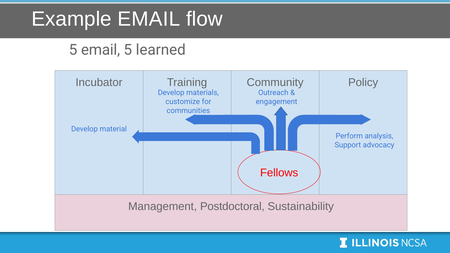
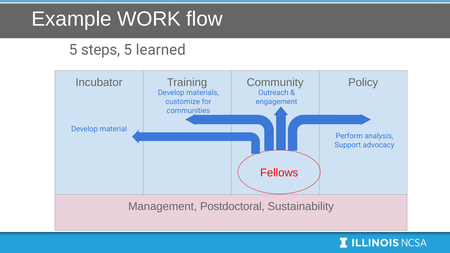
Example EMAIL: EMAIL -> WORK
5 email: email -> steps
